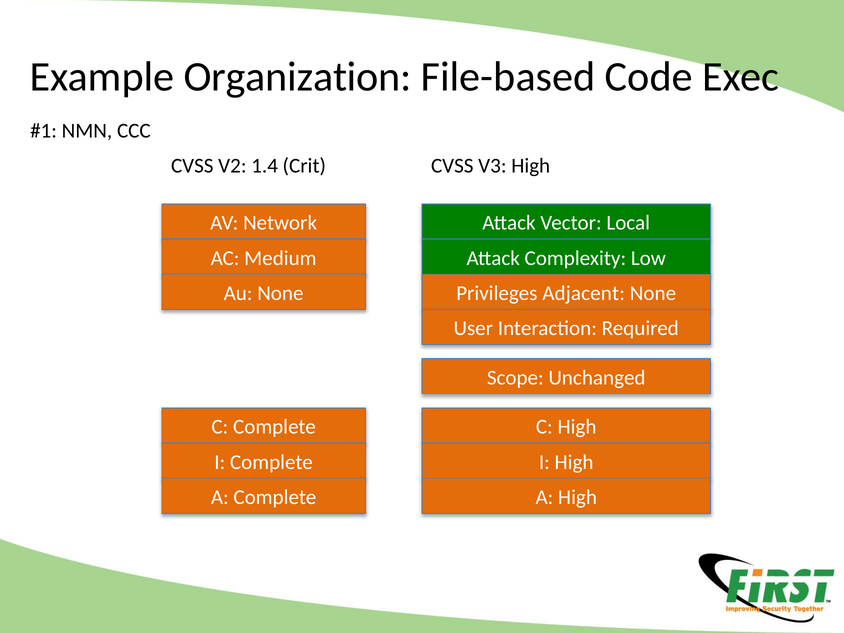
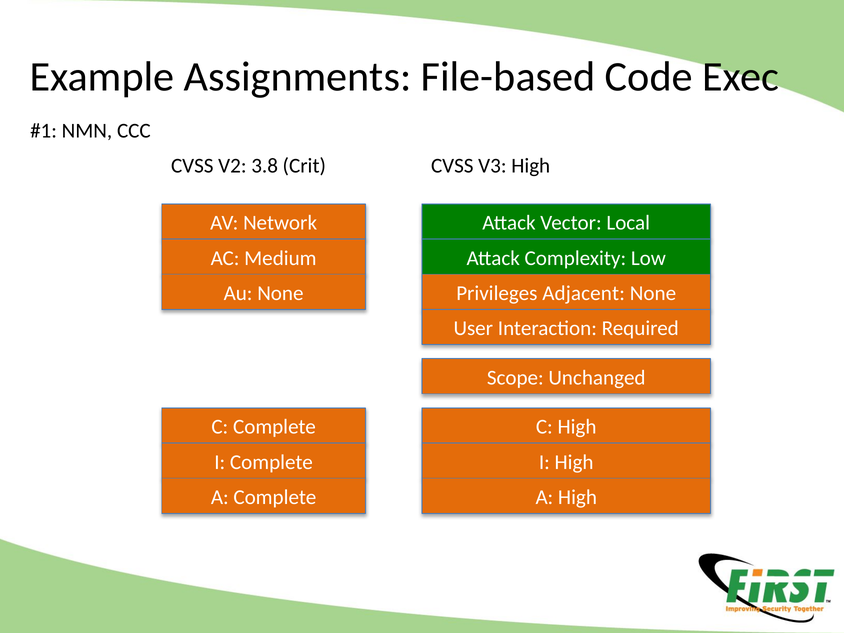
Organization: Organization -> Assignments
1.4: 1.4 -> 3.8
